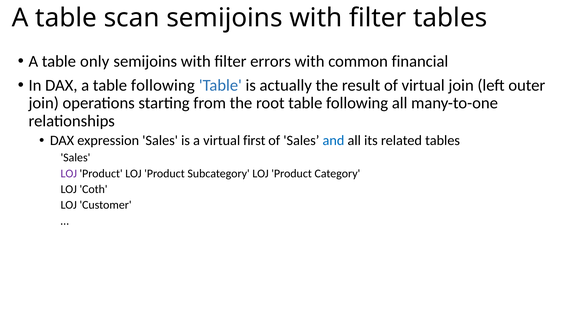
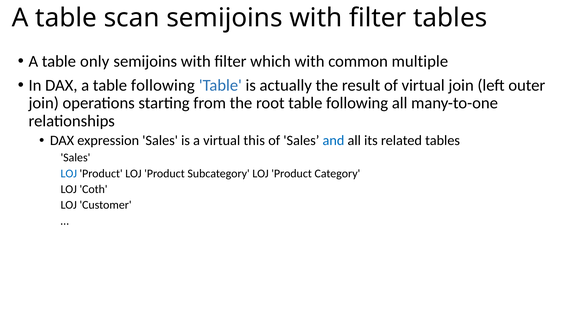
errors: errors -> which
financial: financial -> multiple
first: first -> this
LOJ at (69, 174) colour: purple -> blue
